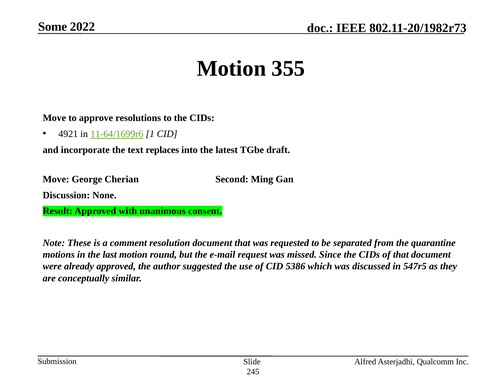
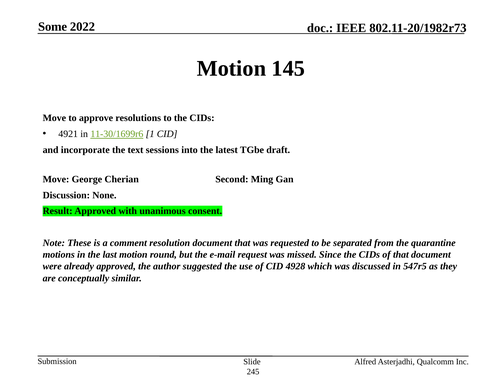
355: 355 -> 145
11-64/1699r6: 11-64/1699r6 -> 11-30/1699r6
replaces: replaces -> sessions
5386: 5386 -> 4928
